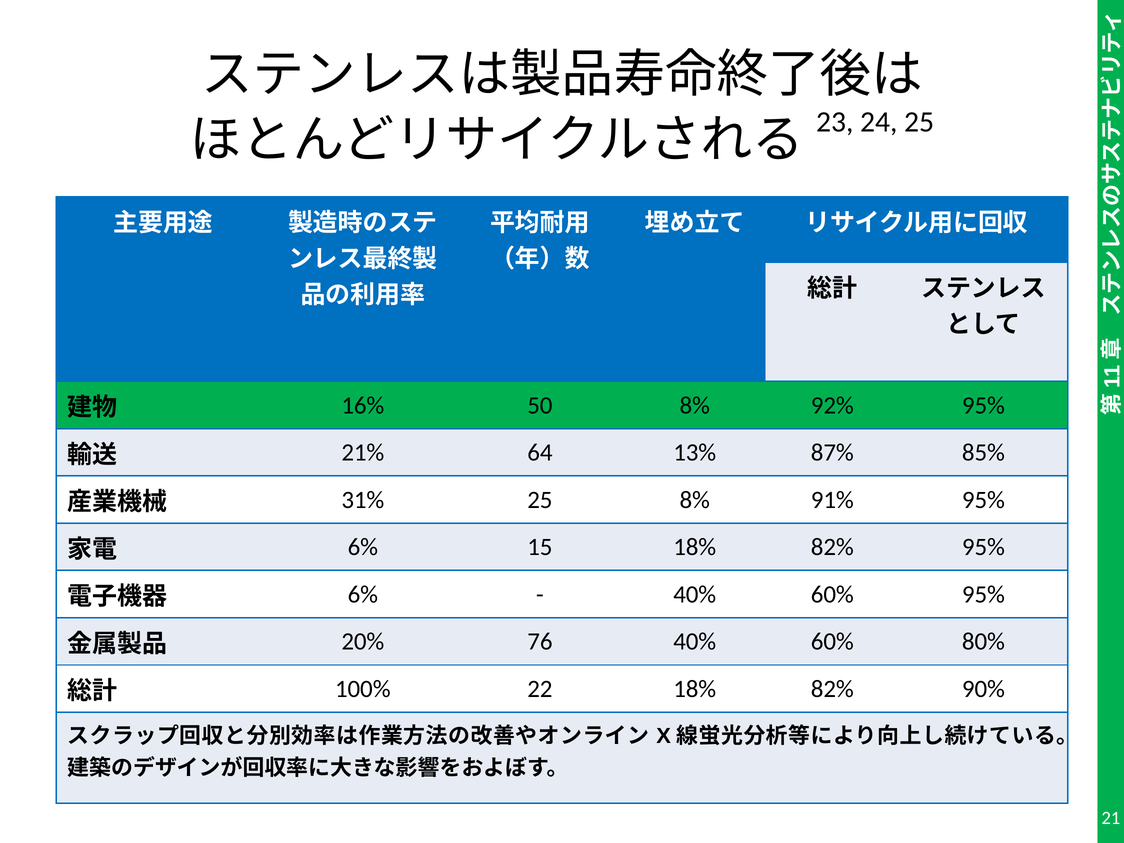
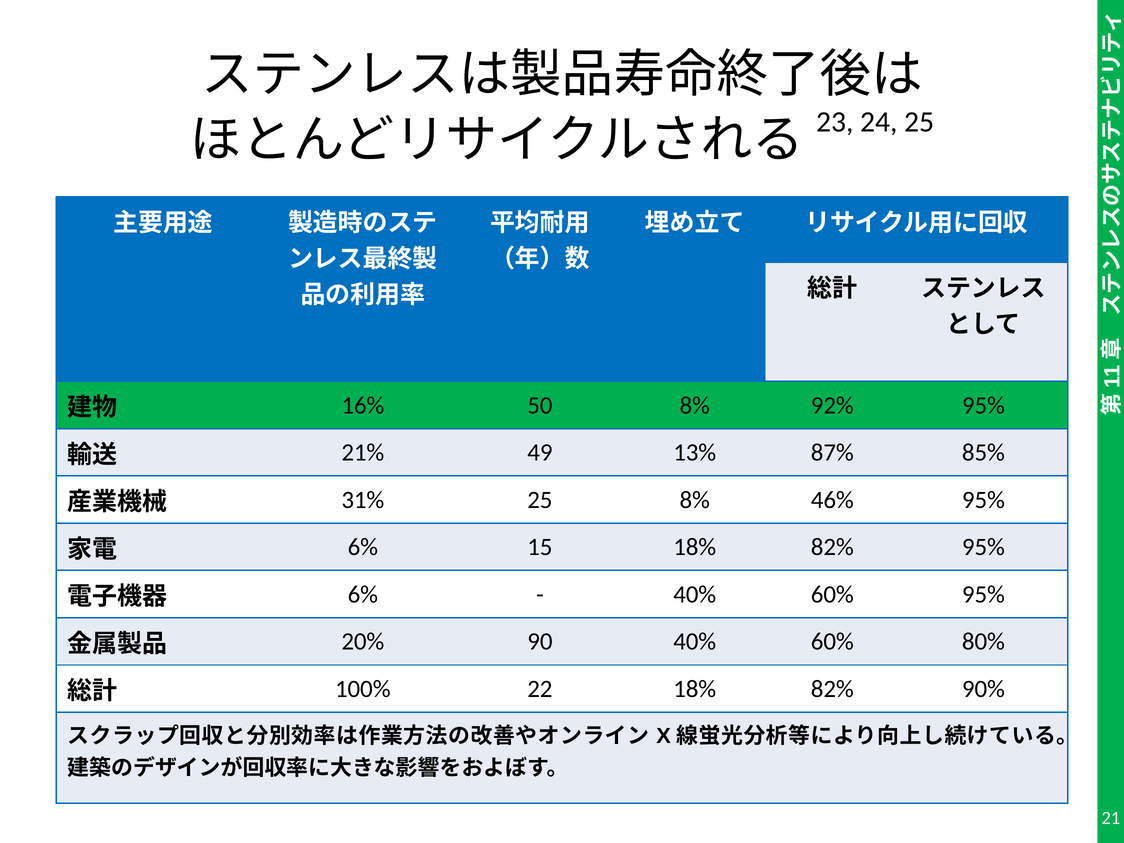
64: 64 -> 49
91%: 91% -> 46%
76: 76 -> 90
